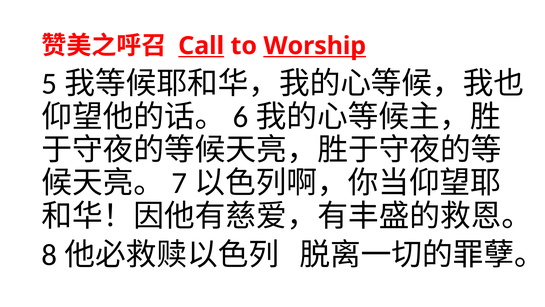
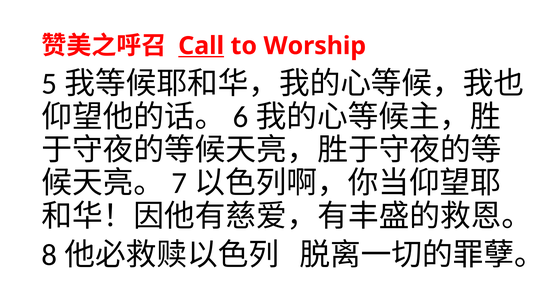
Worship underline: present -> none
